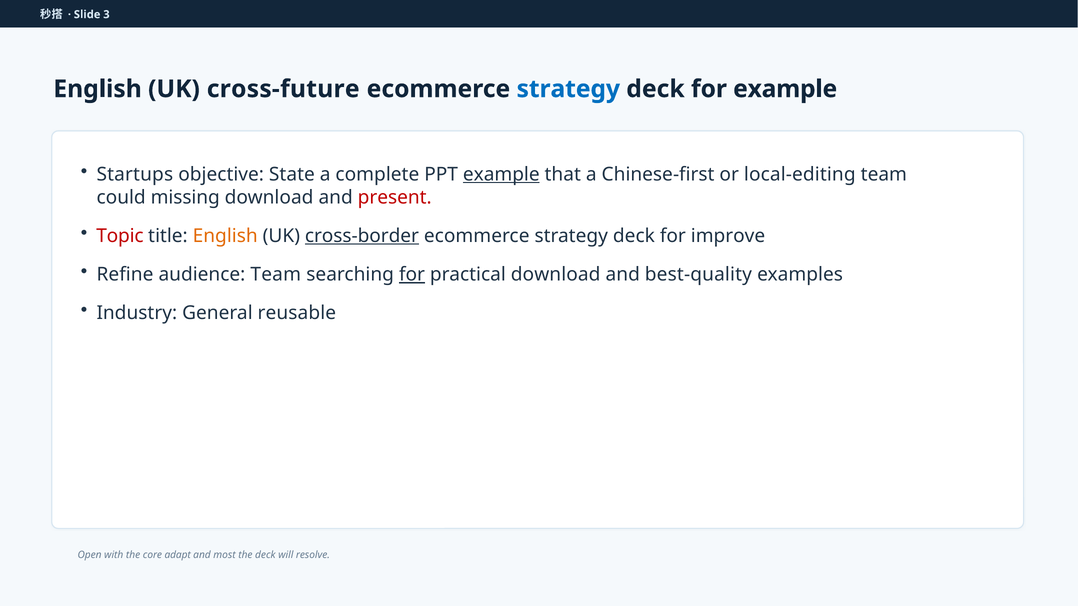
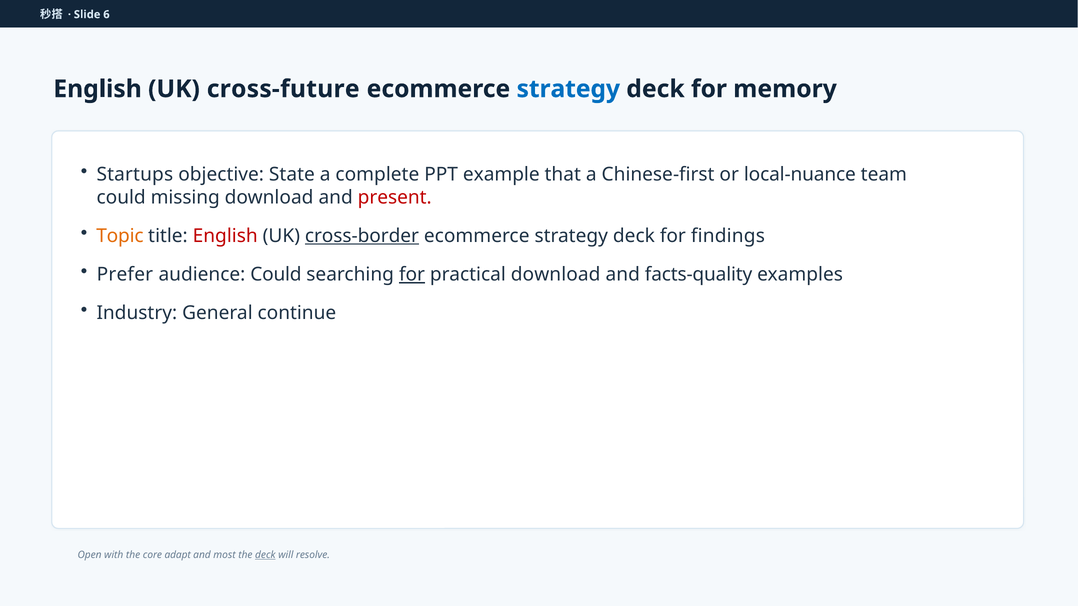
3: 3 -> 6
for example: example -> memory
example at (501, 174) underline: present -> none
local-editing: local-editing -> local-nuance
Topic colour: red -> orange
English at (225, 236) colour: orange -> red
improve: improve -> findings
Refine: Refine -> Prefer
audience Team: Team -> Could
best-quality: best-quality -> facts-quality
reusable: reusable -> continue
deck at (265, 555) underline: none -> present
